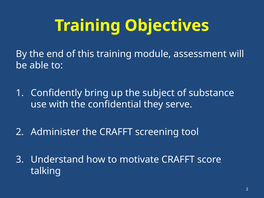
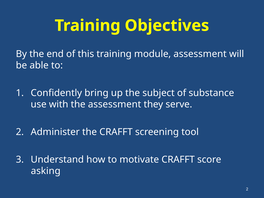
the confidential: confidential -> assessment
talking: talking -> asking
